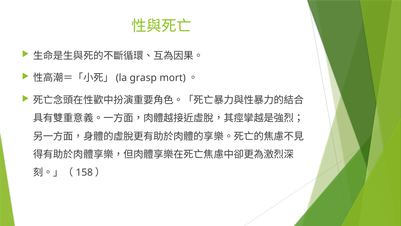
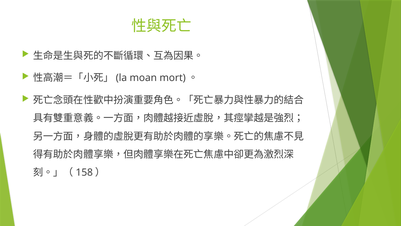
grasp: grasp -> moan
